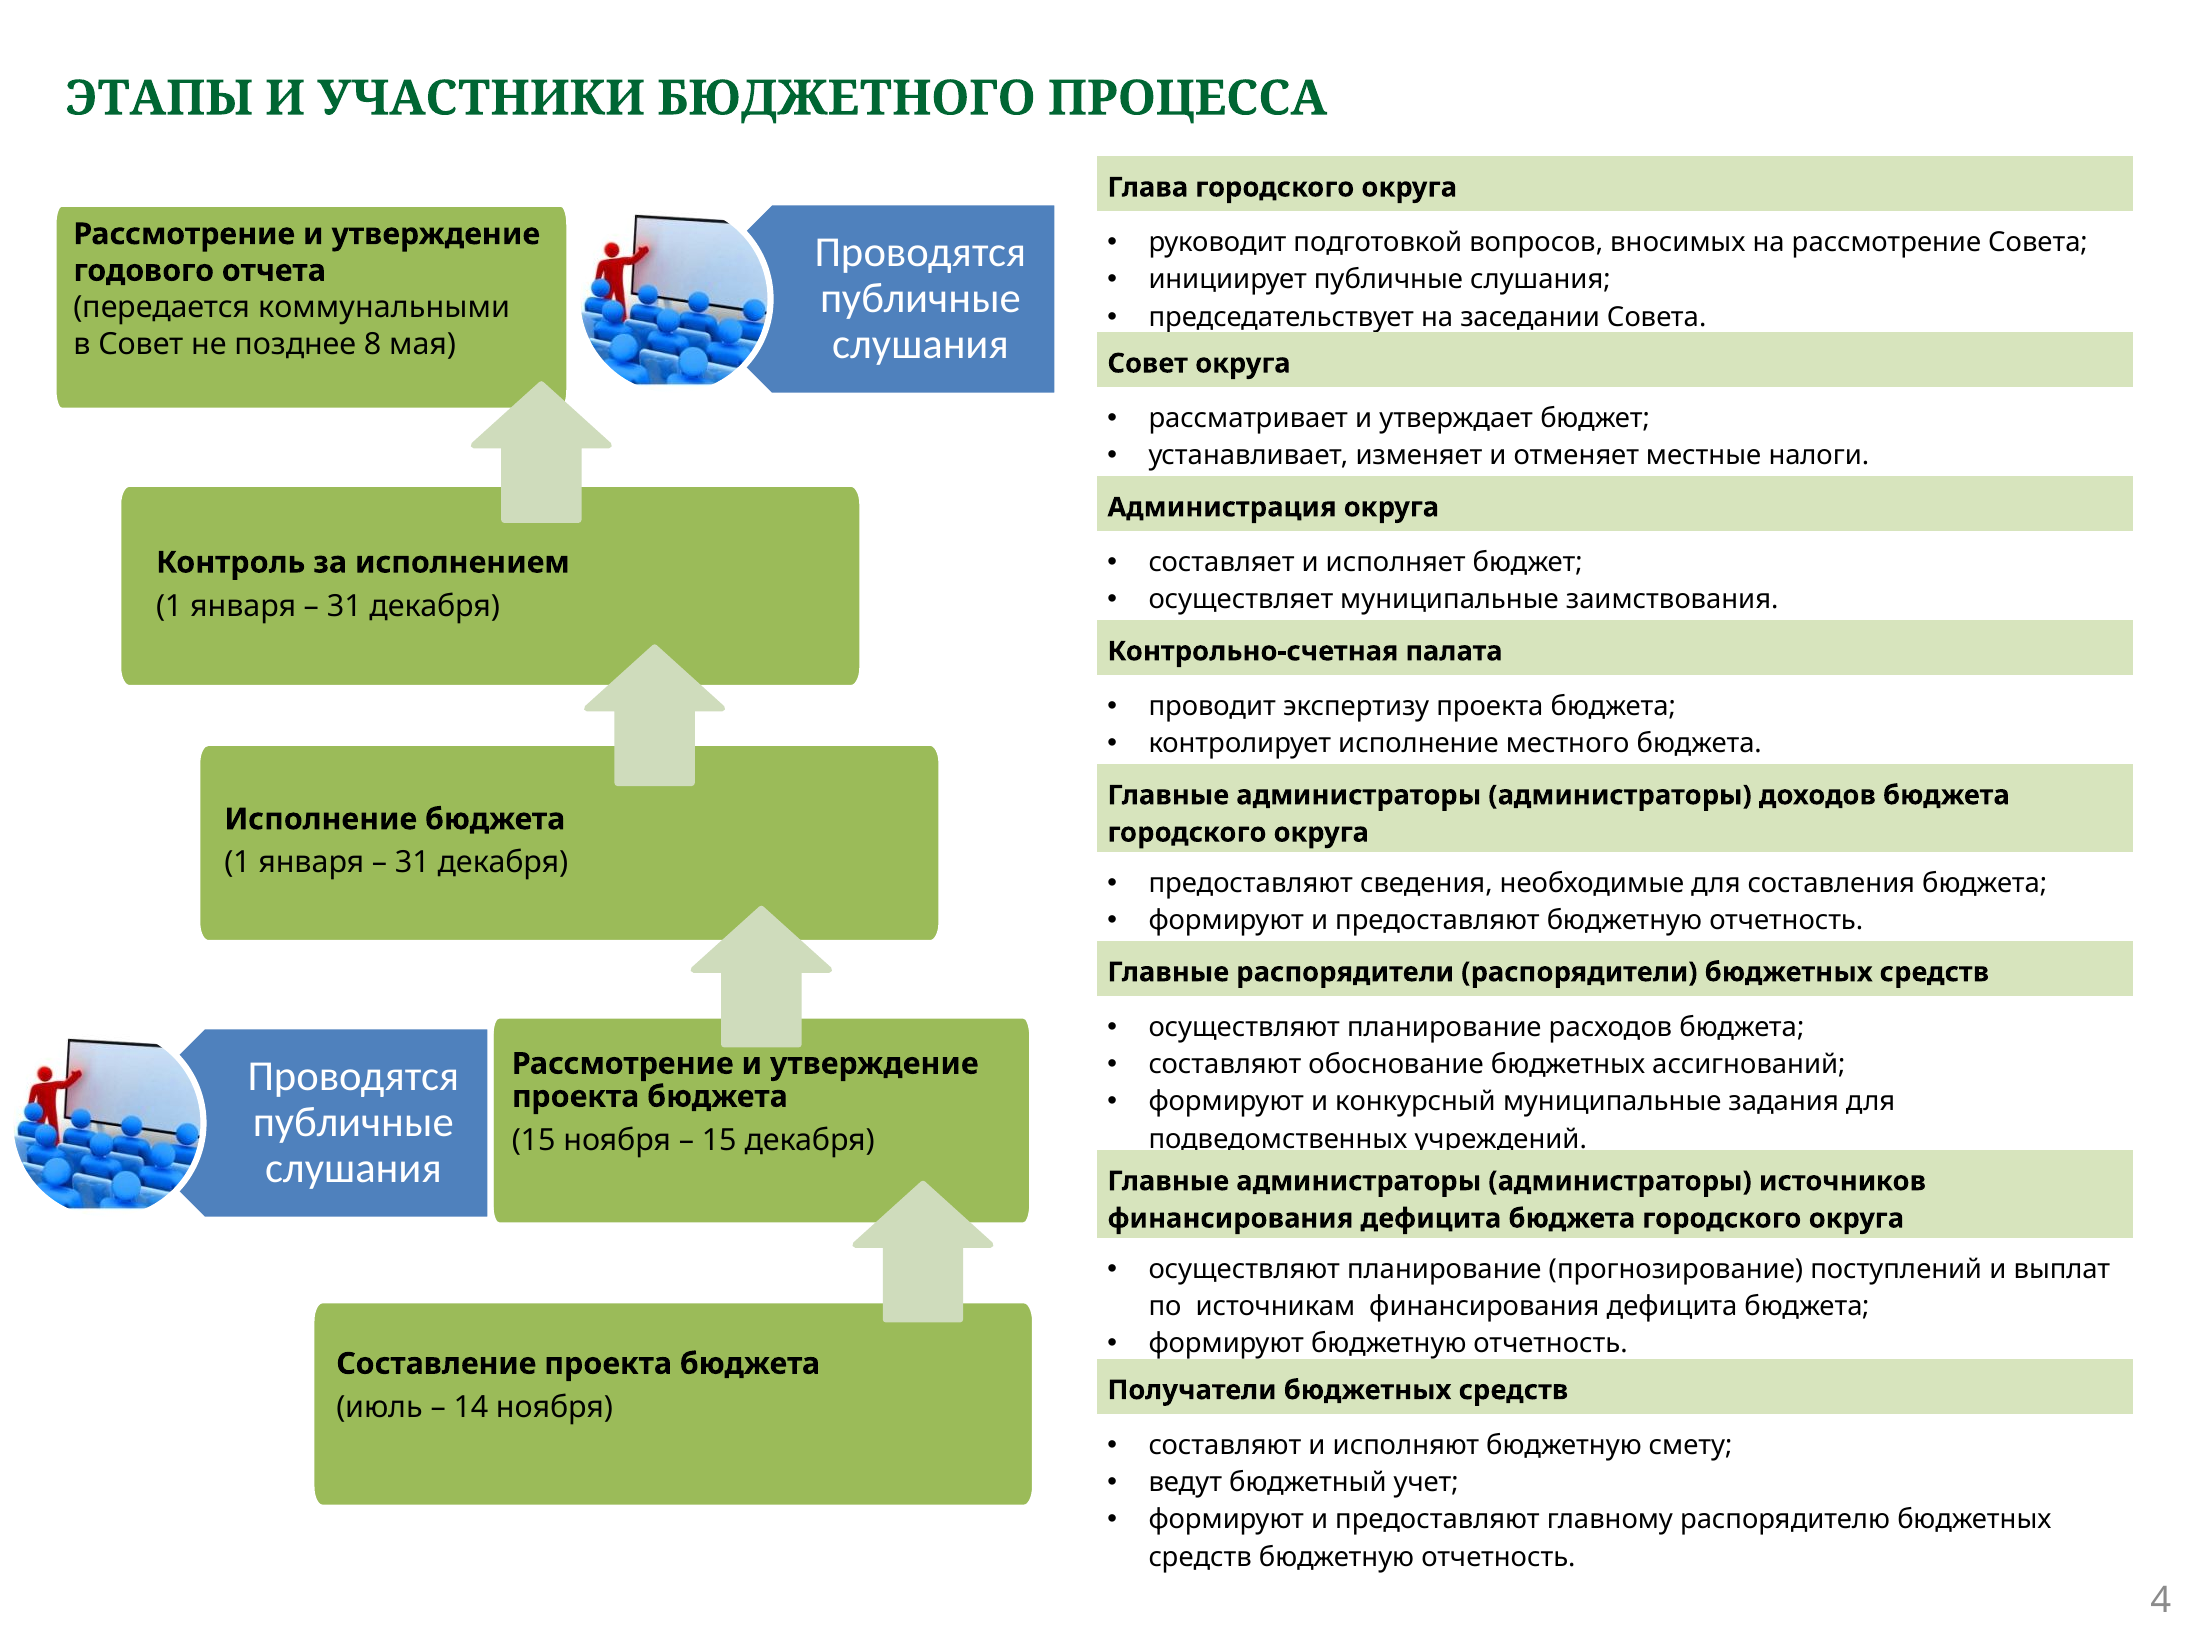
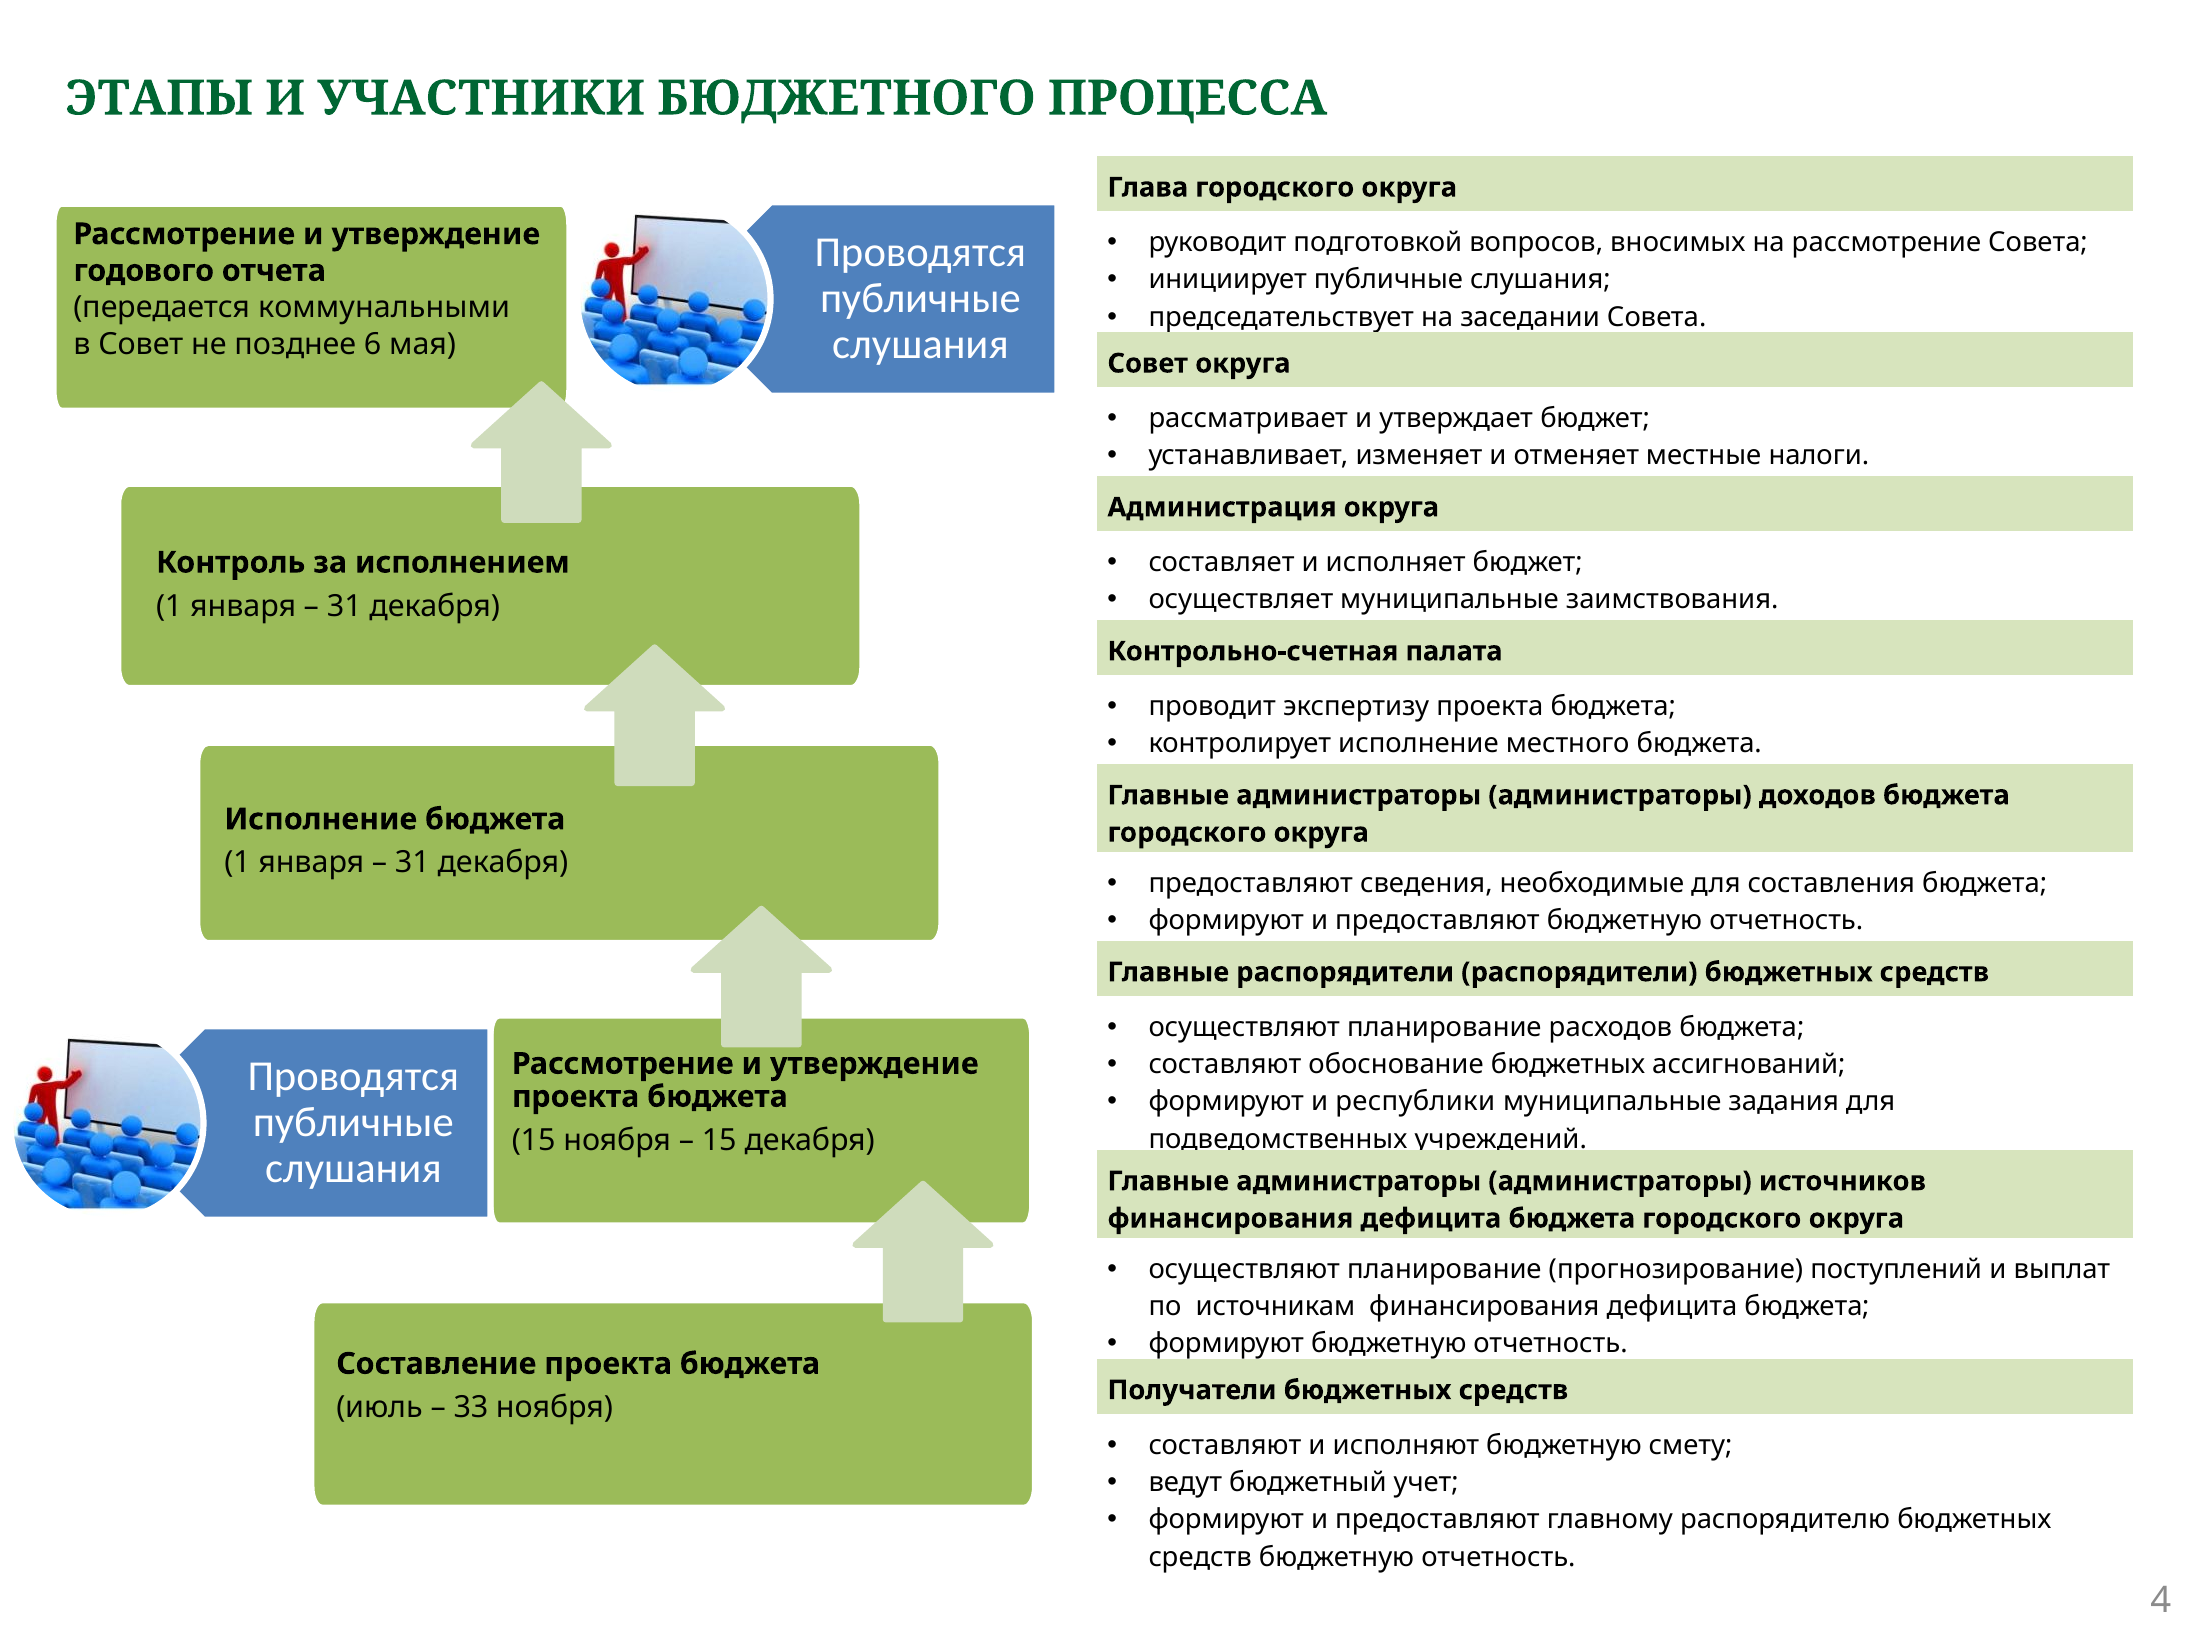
8: 8 -> 6
конкурсный: конкурсный -> республики
14: 14 -> 33
